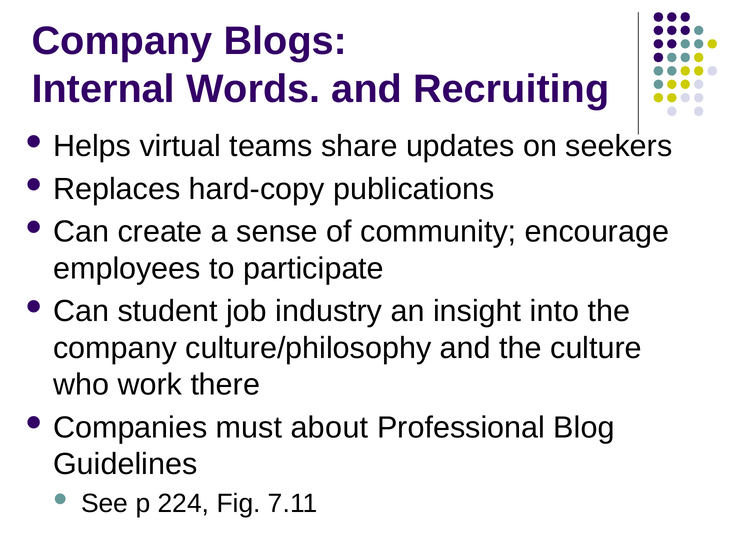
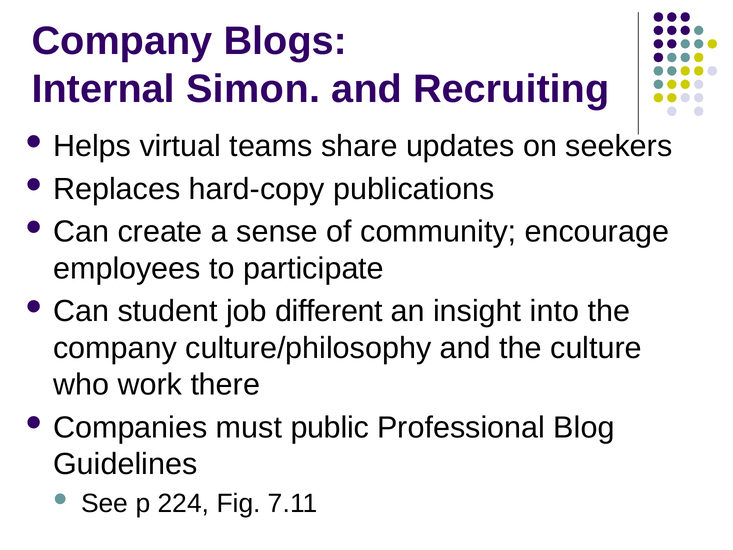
Words: Words -> Simon
industry: industry -> different
about: about -> public
